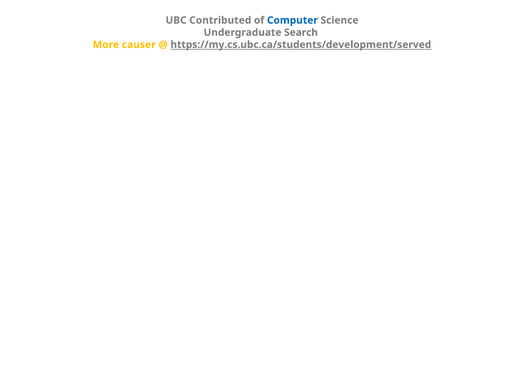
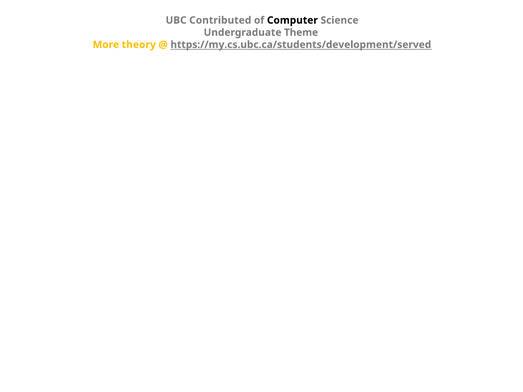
Computer colour: blue -> black
Search: Search -> Theme
causer: causer -> theory
